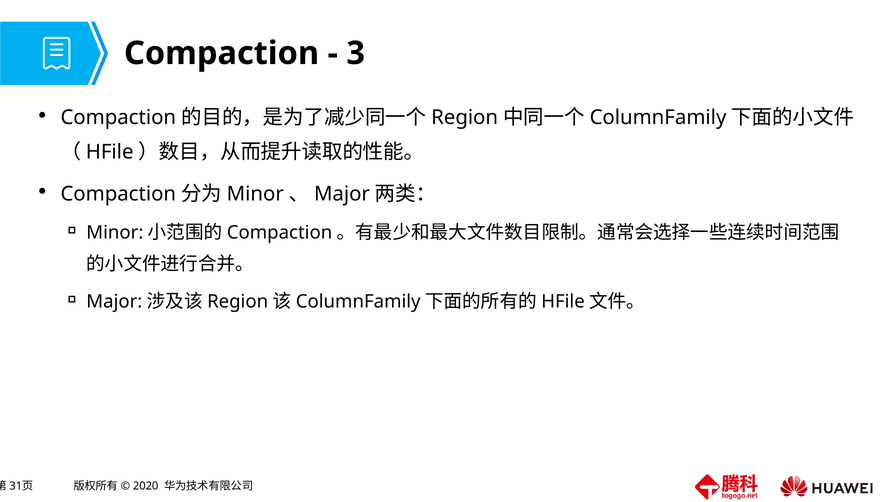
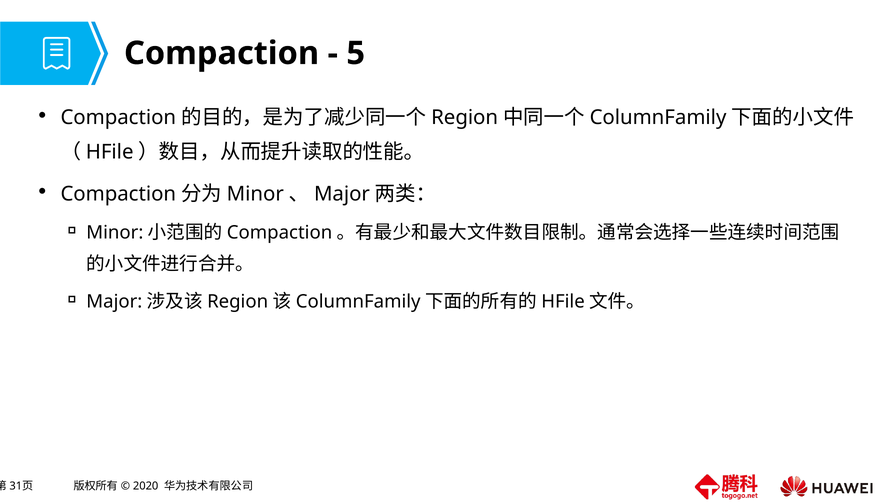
3: 3 -> 5
